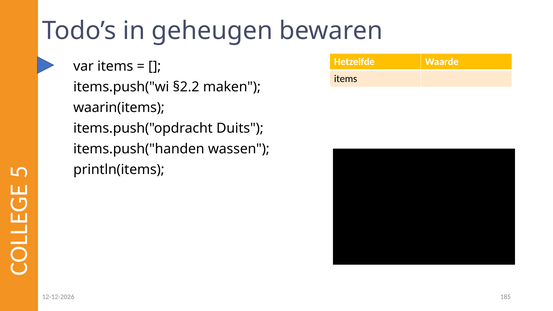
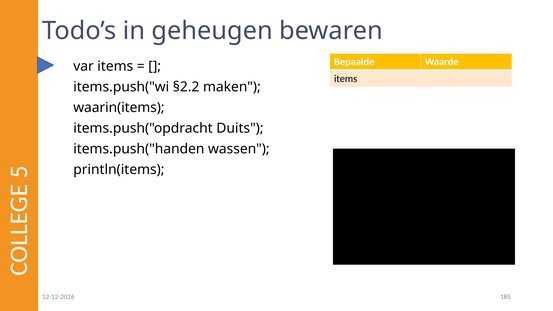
Hetzelfde: Hetzelfde -> Bepaalde
